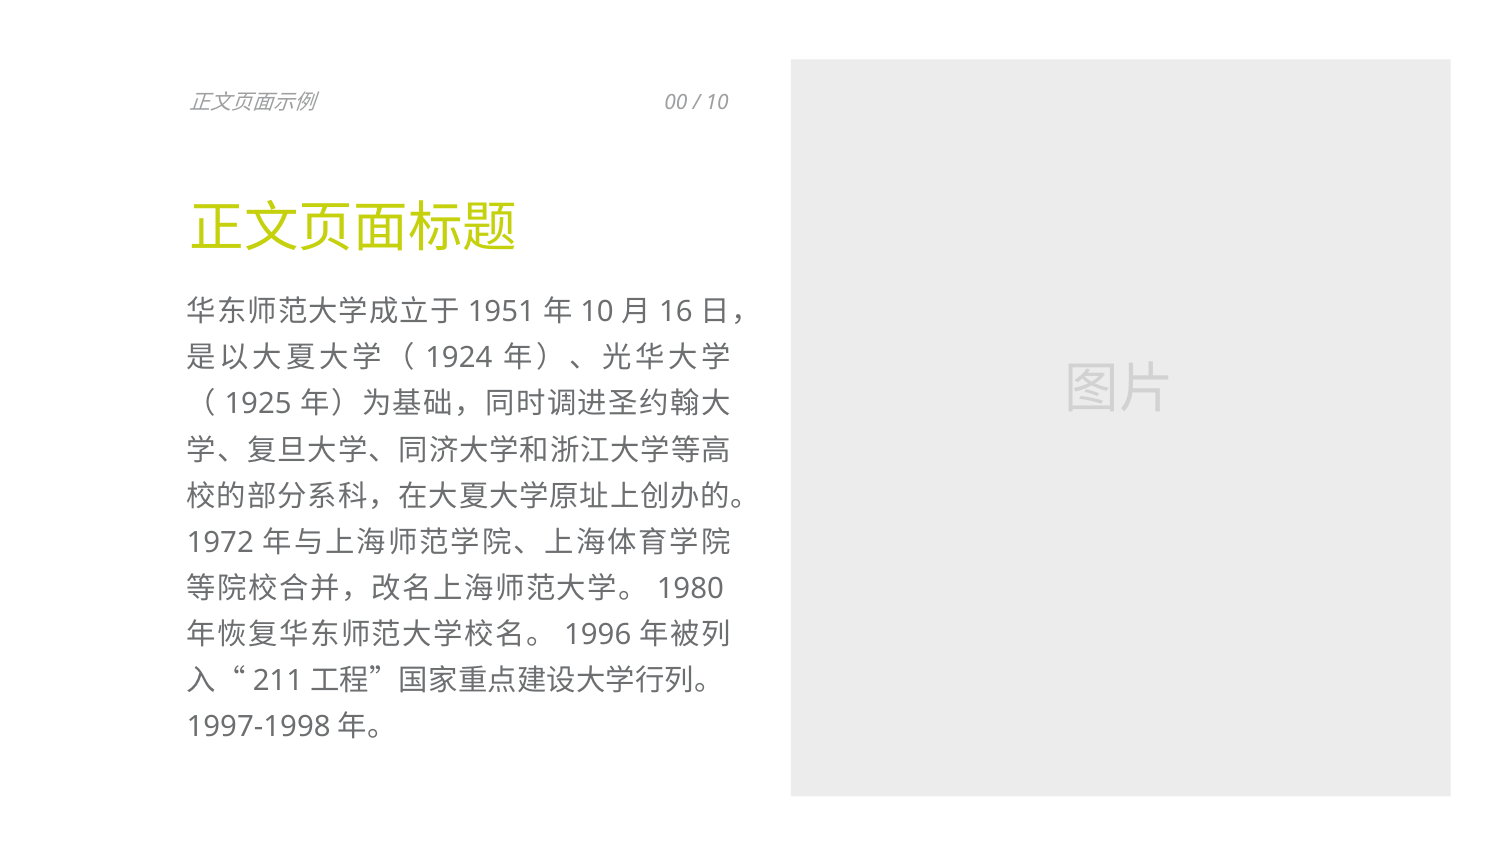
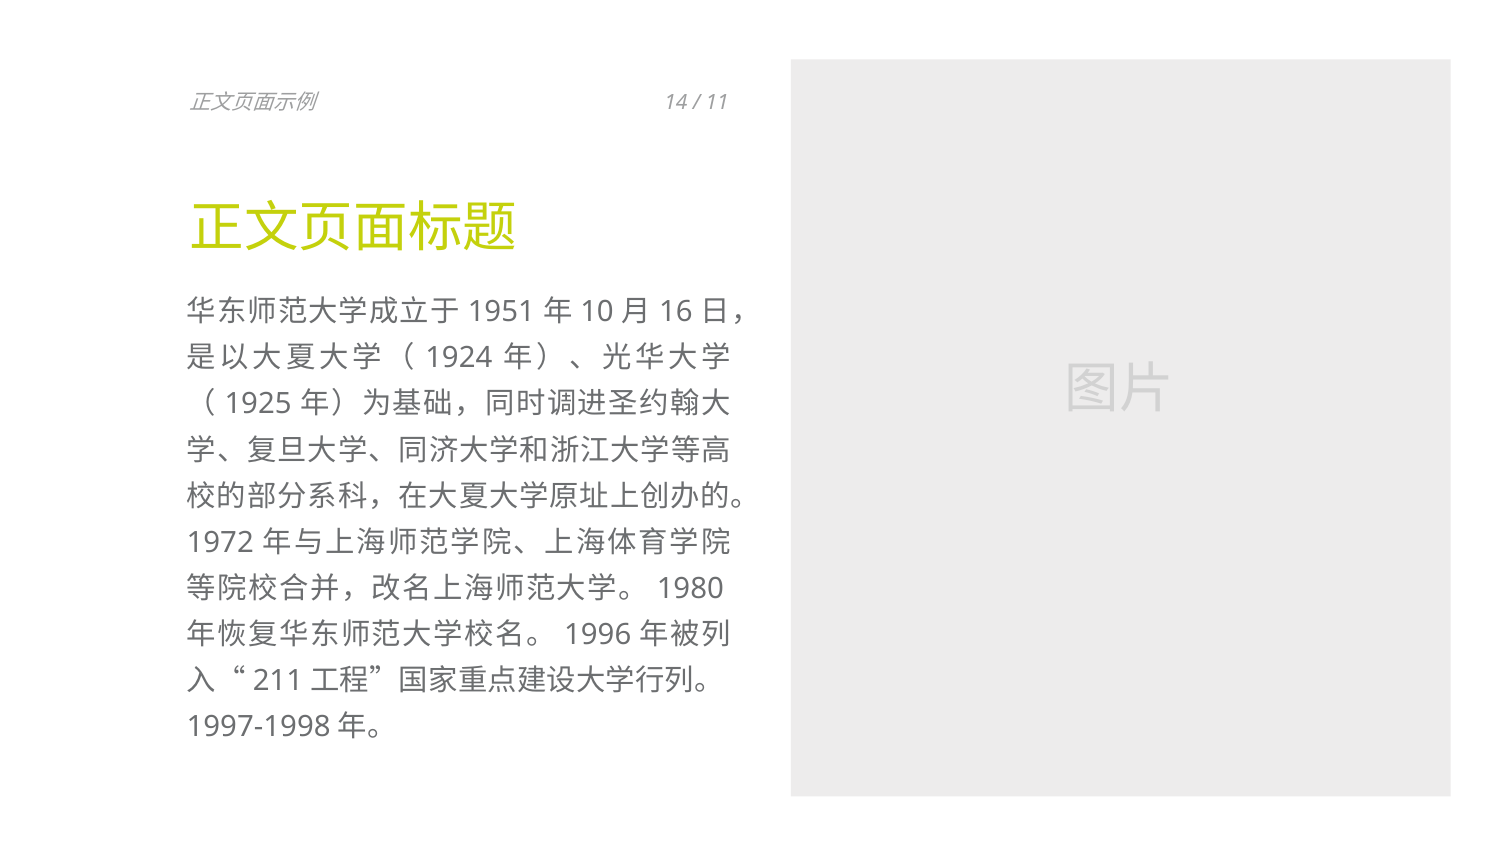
00: 00 -> 14
10 at (717, 102): 10 -> 11
